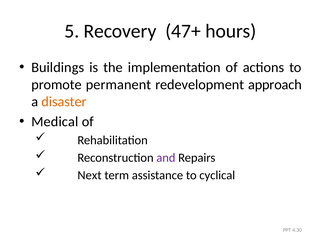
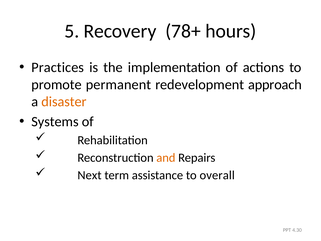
47+: 47+ -> 78+
Buildings: Buildings -> Practices
Medical: Medical -> Systems
and colour: purple -> orange
cyclical: cyclical -> overall
